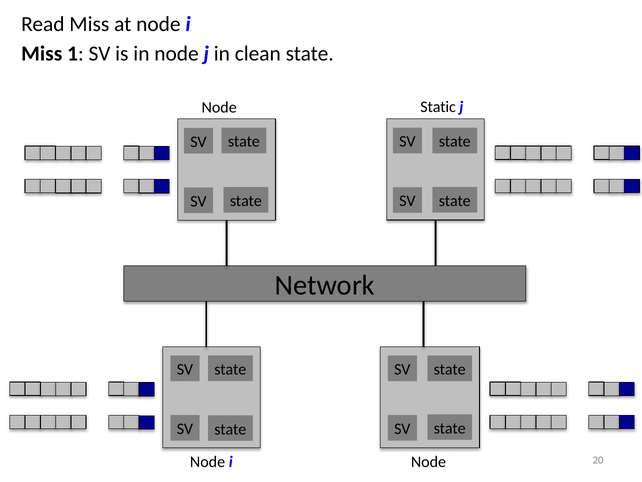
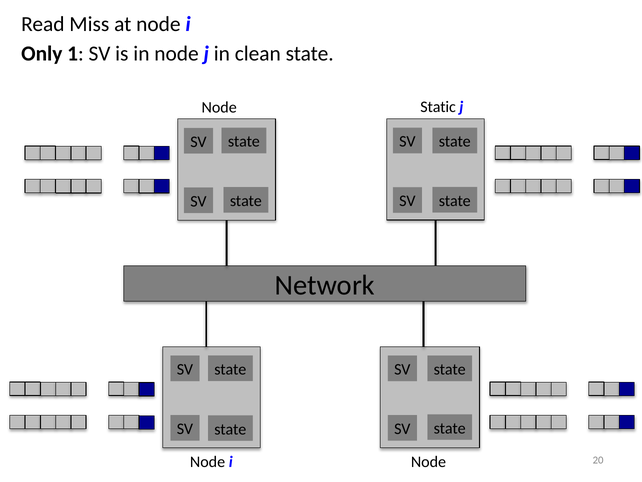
Miss at (42, 54): Miss -> Only
